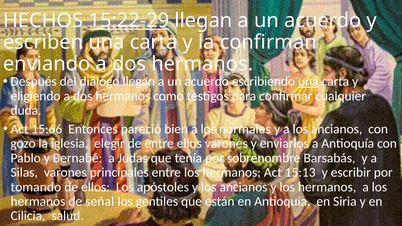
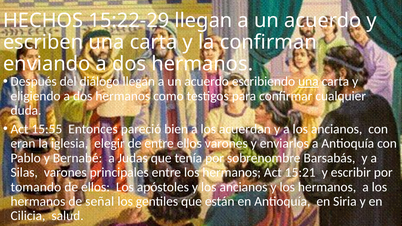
15:22-29 underline: present -> none
15:66: 15:66 -> 15:55
normales: normales -> acuerdan
gozo: gozo -> eran
15:13: 15:13 -> 15:21
